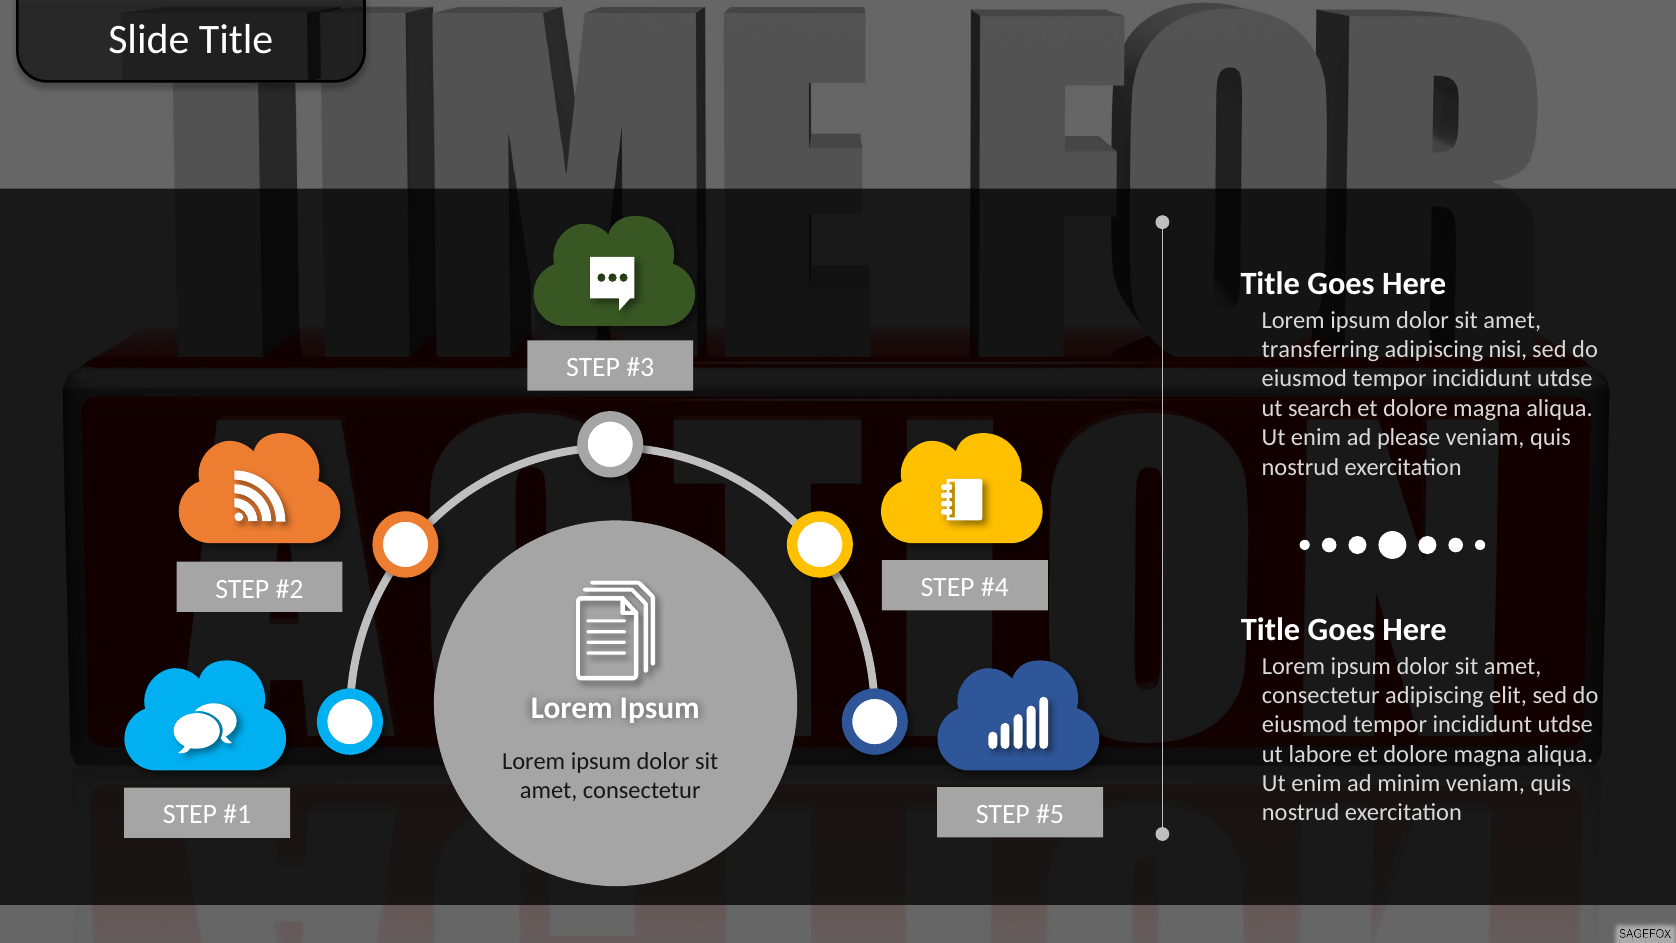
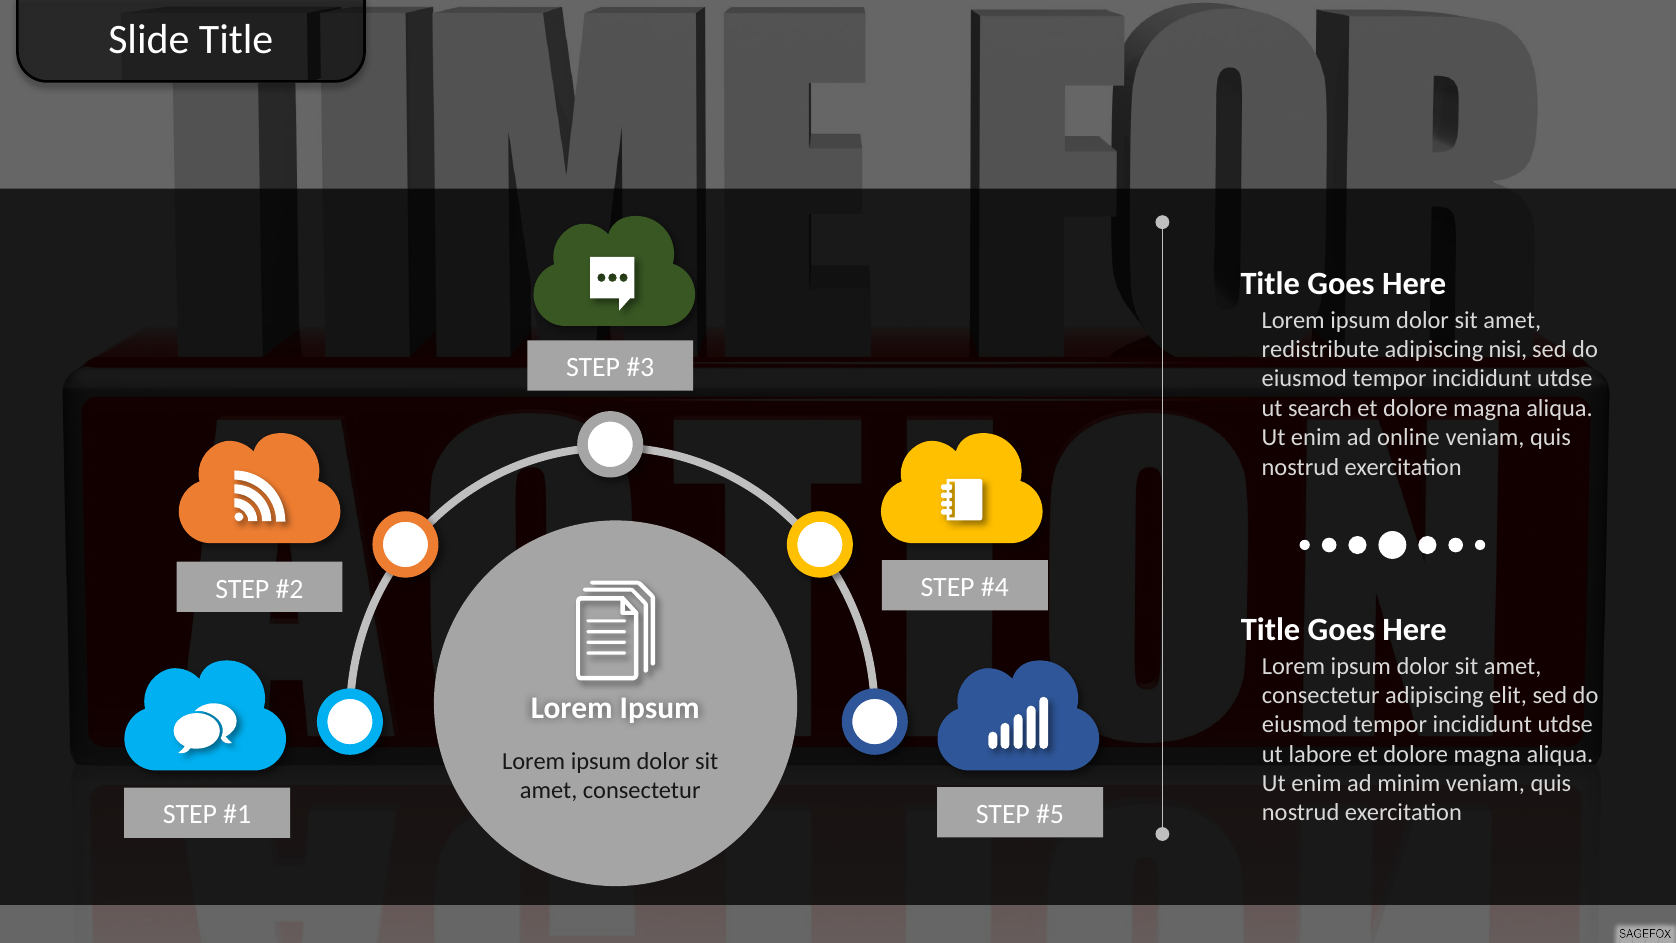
transferring: transferring -> redistribute
please: please -> online
